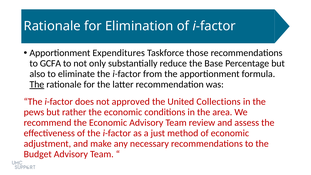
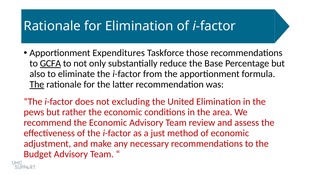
GCFA underline: none -> present
approved: approved -> excluding
United Collections: Collections -> Elimination
